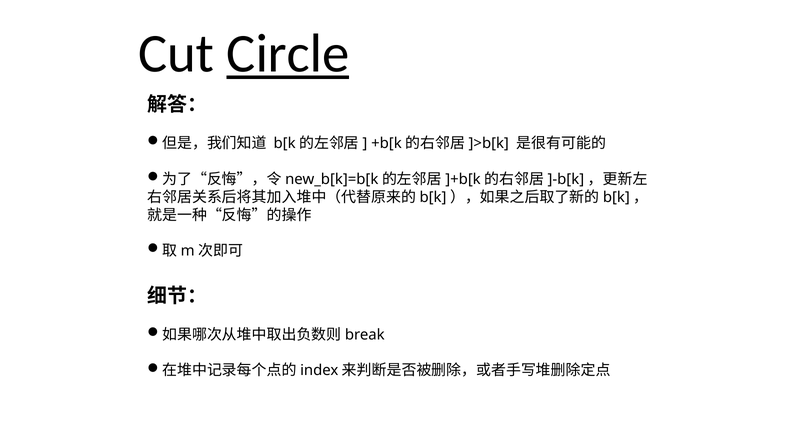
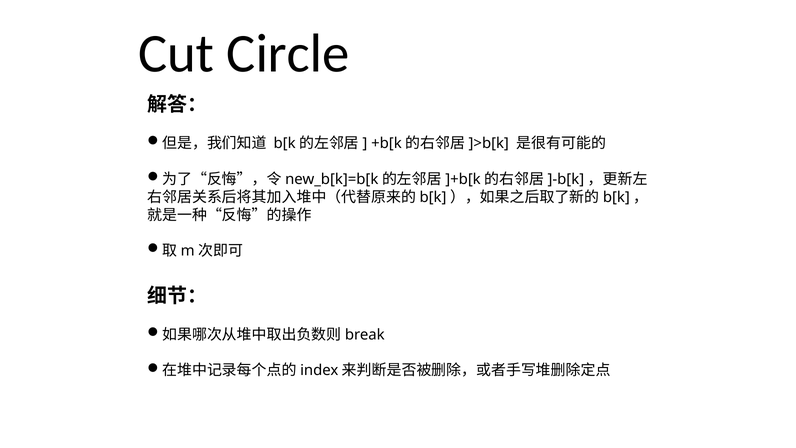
Circle underline: present -> none
